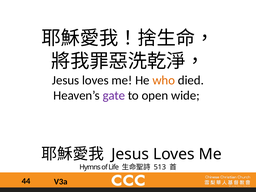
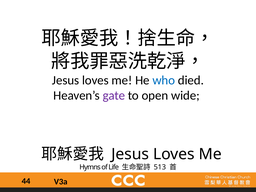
who colour: orange -> blue
